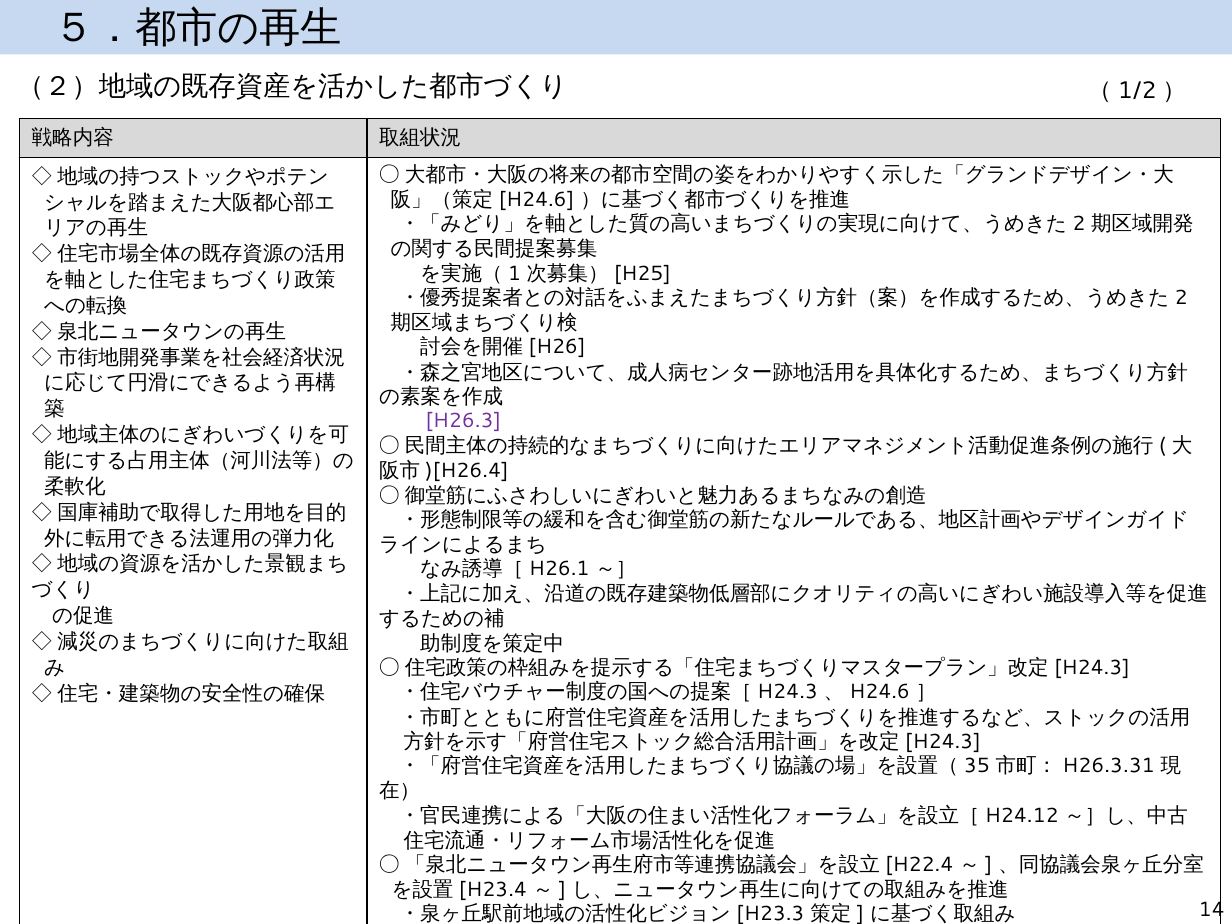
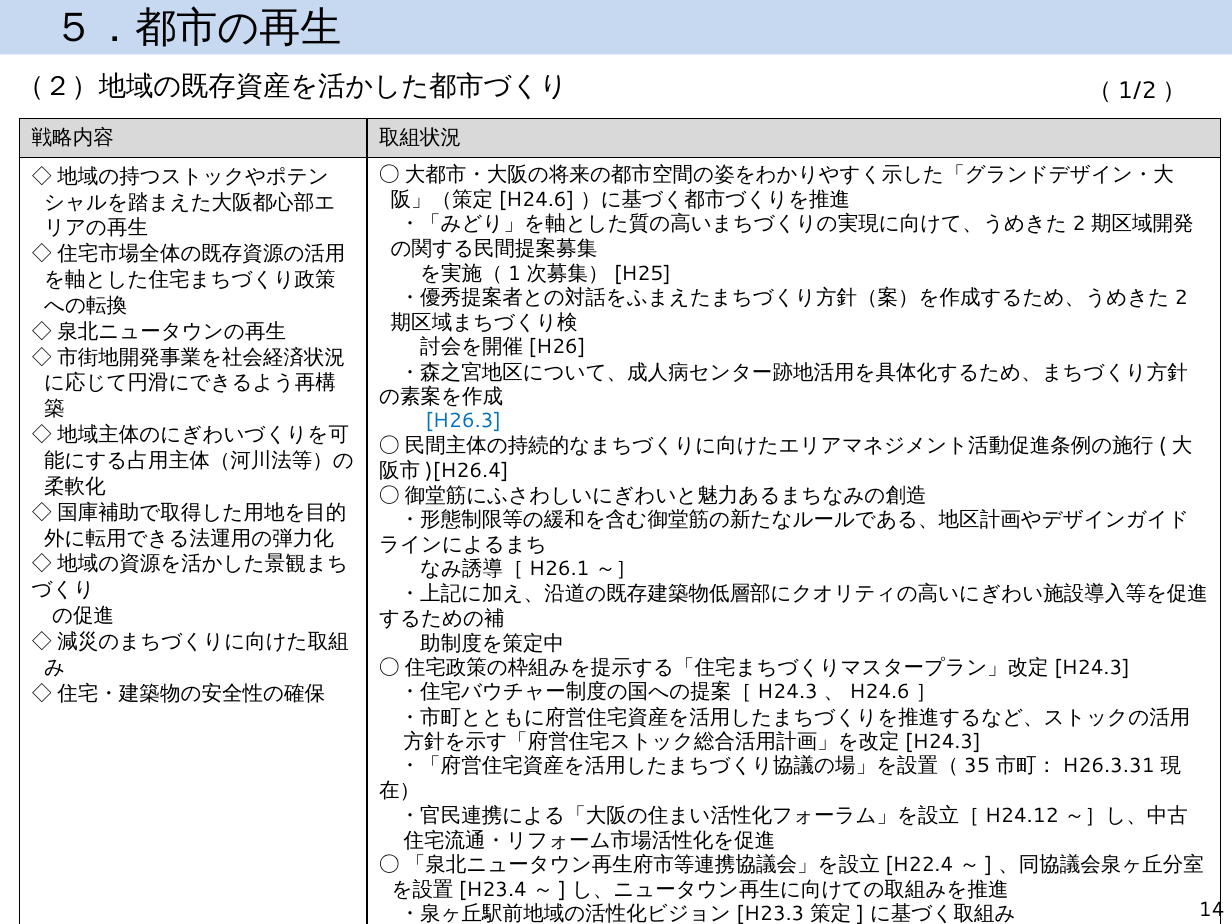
H26.3 colour: purple -> blue
